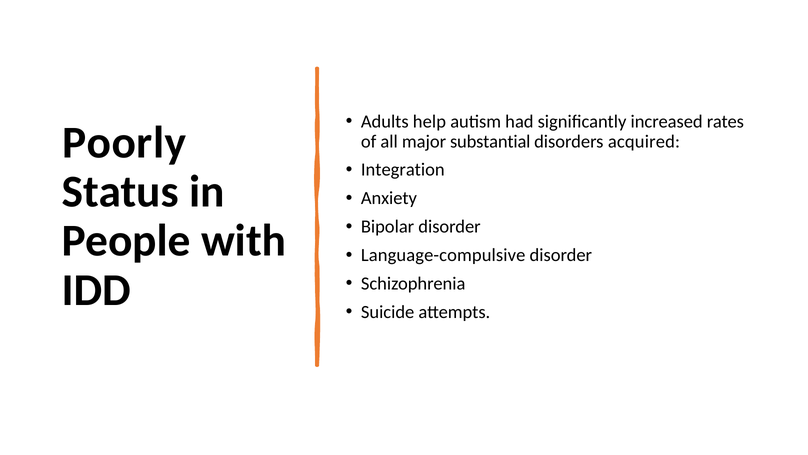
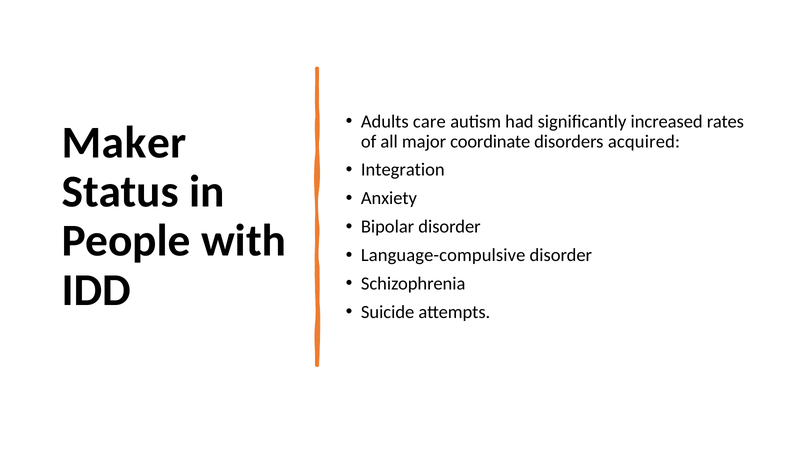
help: help -> care
Poorly: Poorly -> Maker
substantial: substantial -> coordinate
